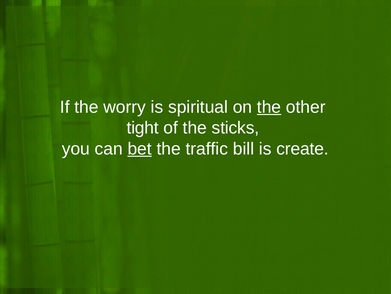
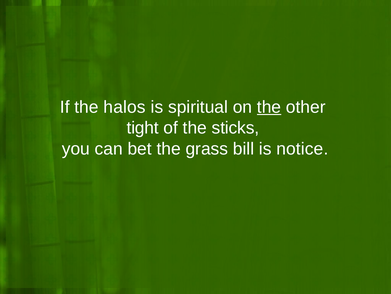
worry: worry -> halos
bet underline: present -> none
traffic: traffic -> grass
create: create -> notice
